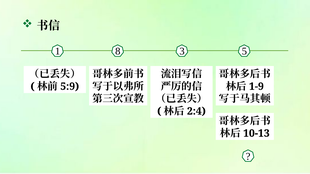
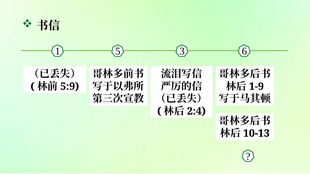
8: 8 -> 5
5: 5 -> 6
